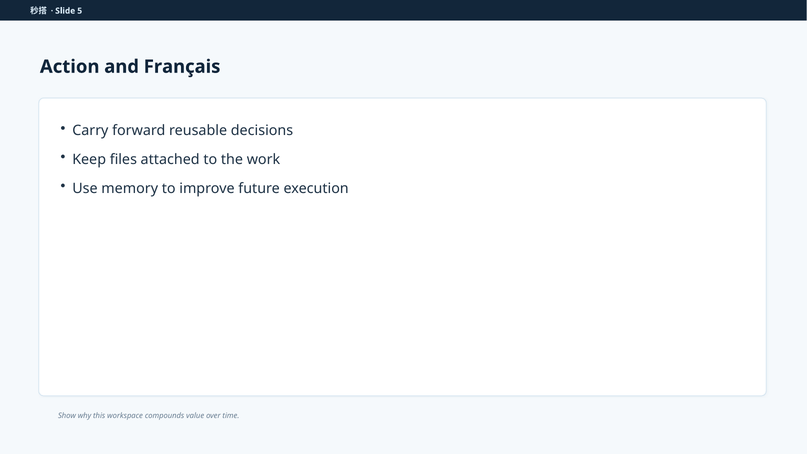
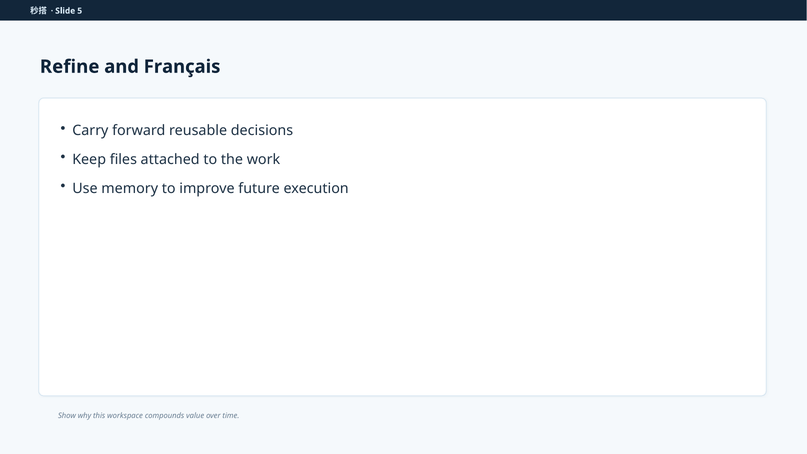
Action: Action -> Refine
